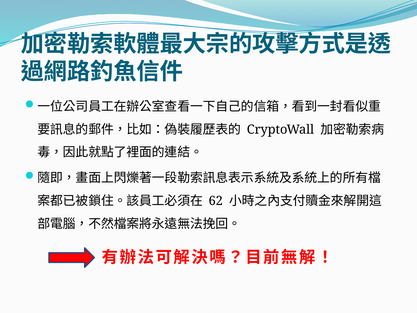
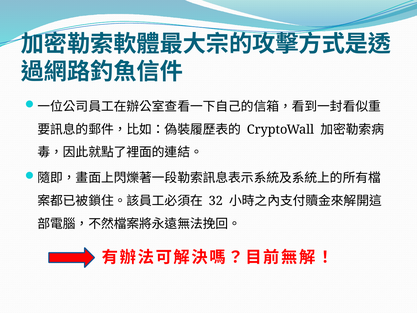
62: 62 -> 32
